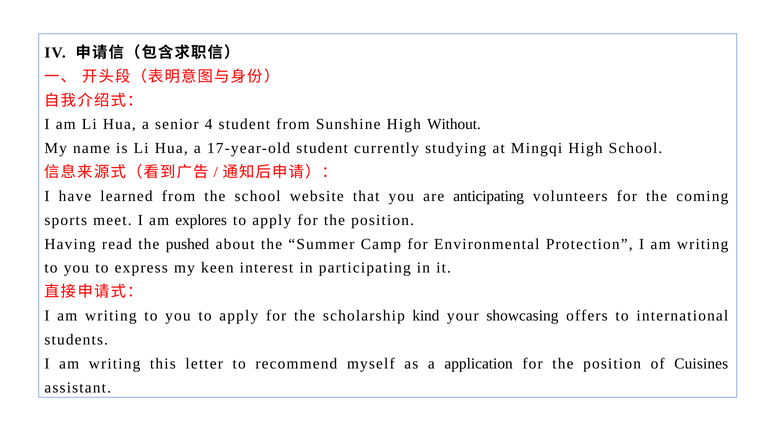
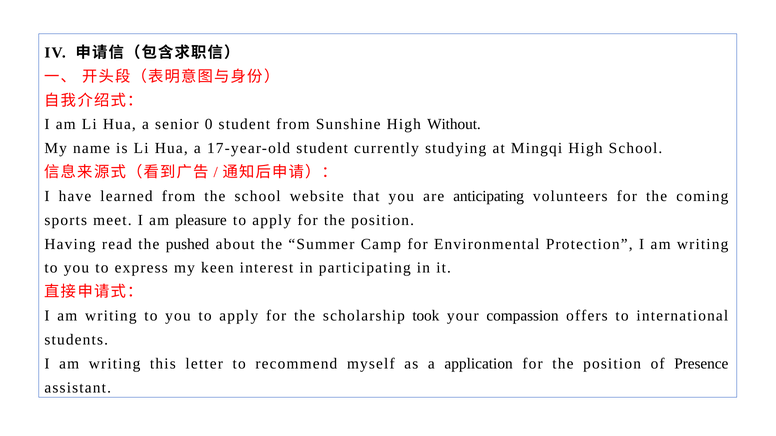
4: 4 -> 0
explores: explores -> pleasure
kind: kind -> took
showcasing: showcasing -> compassion
Cuisines: Cuisines -> Presence
